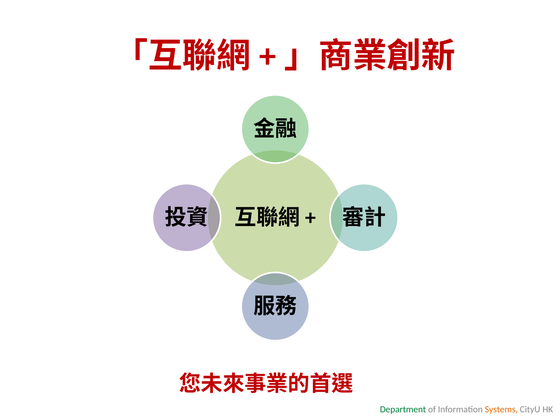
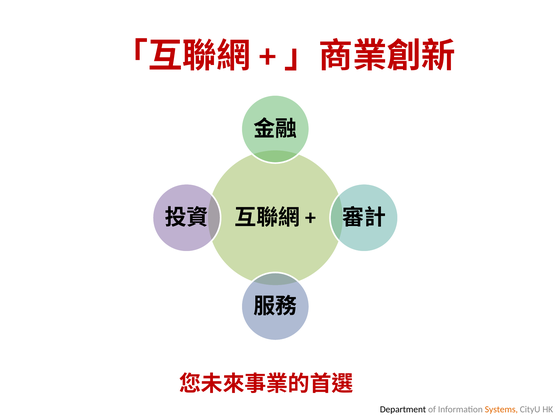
Department colour: green -> black
